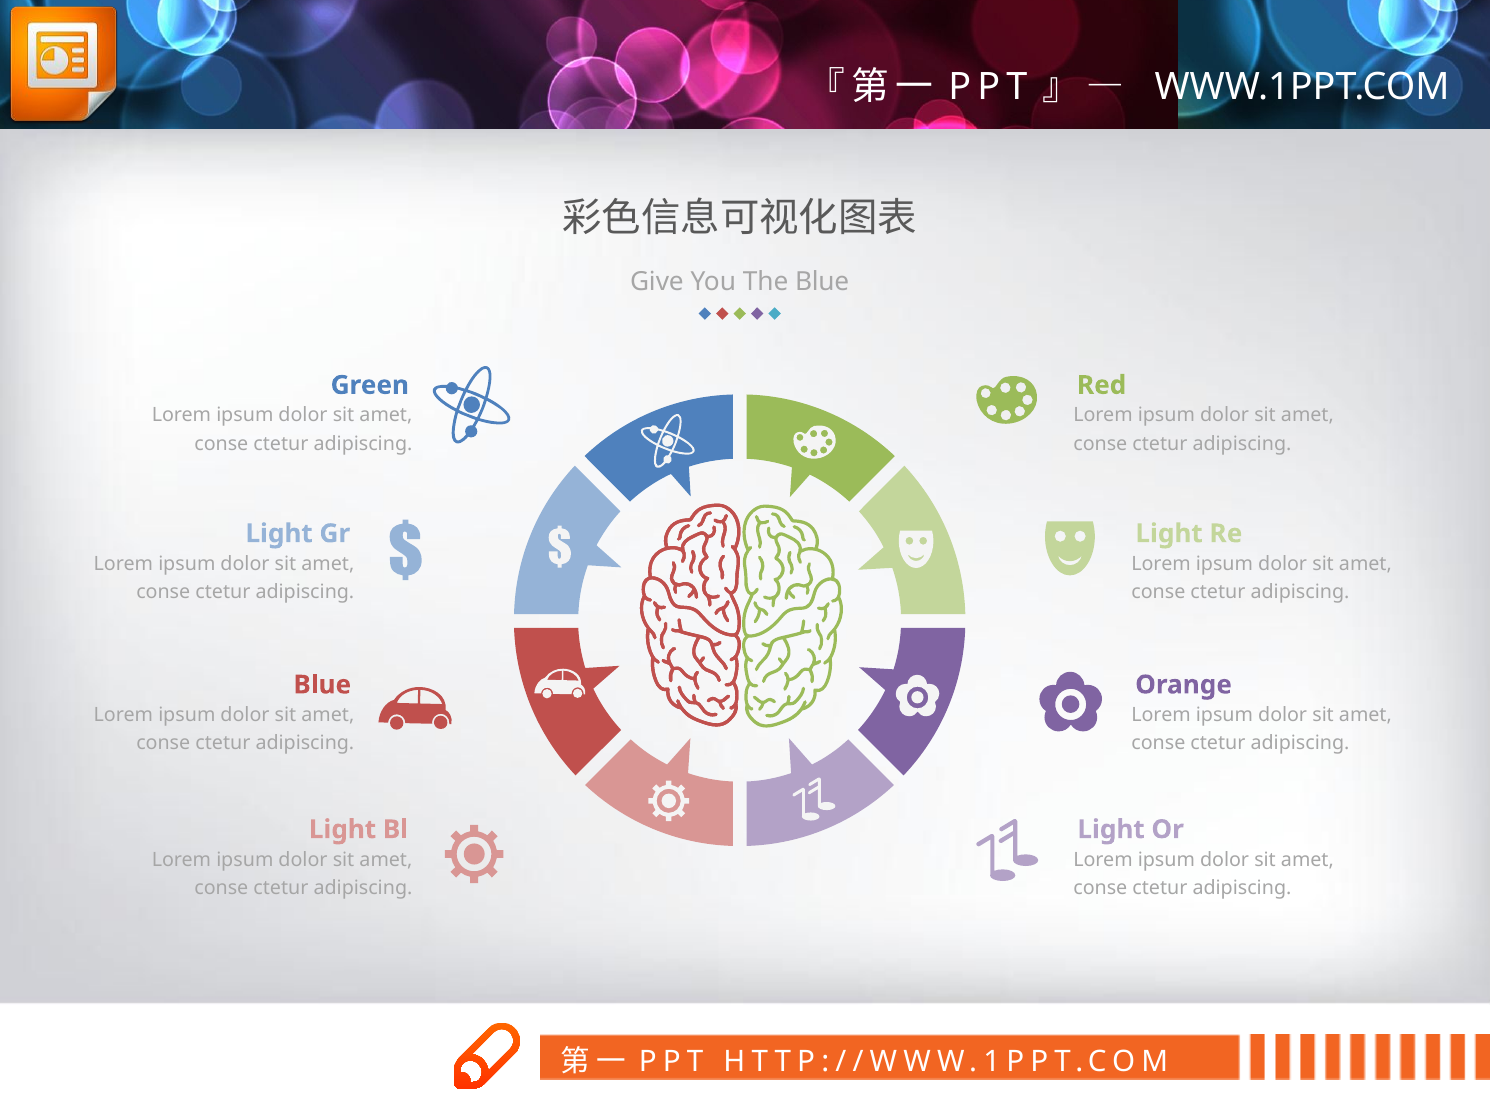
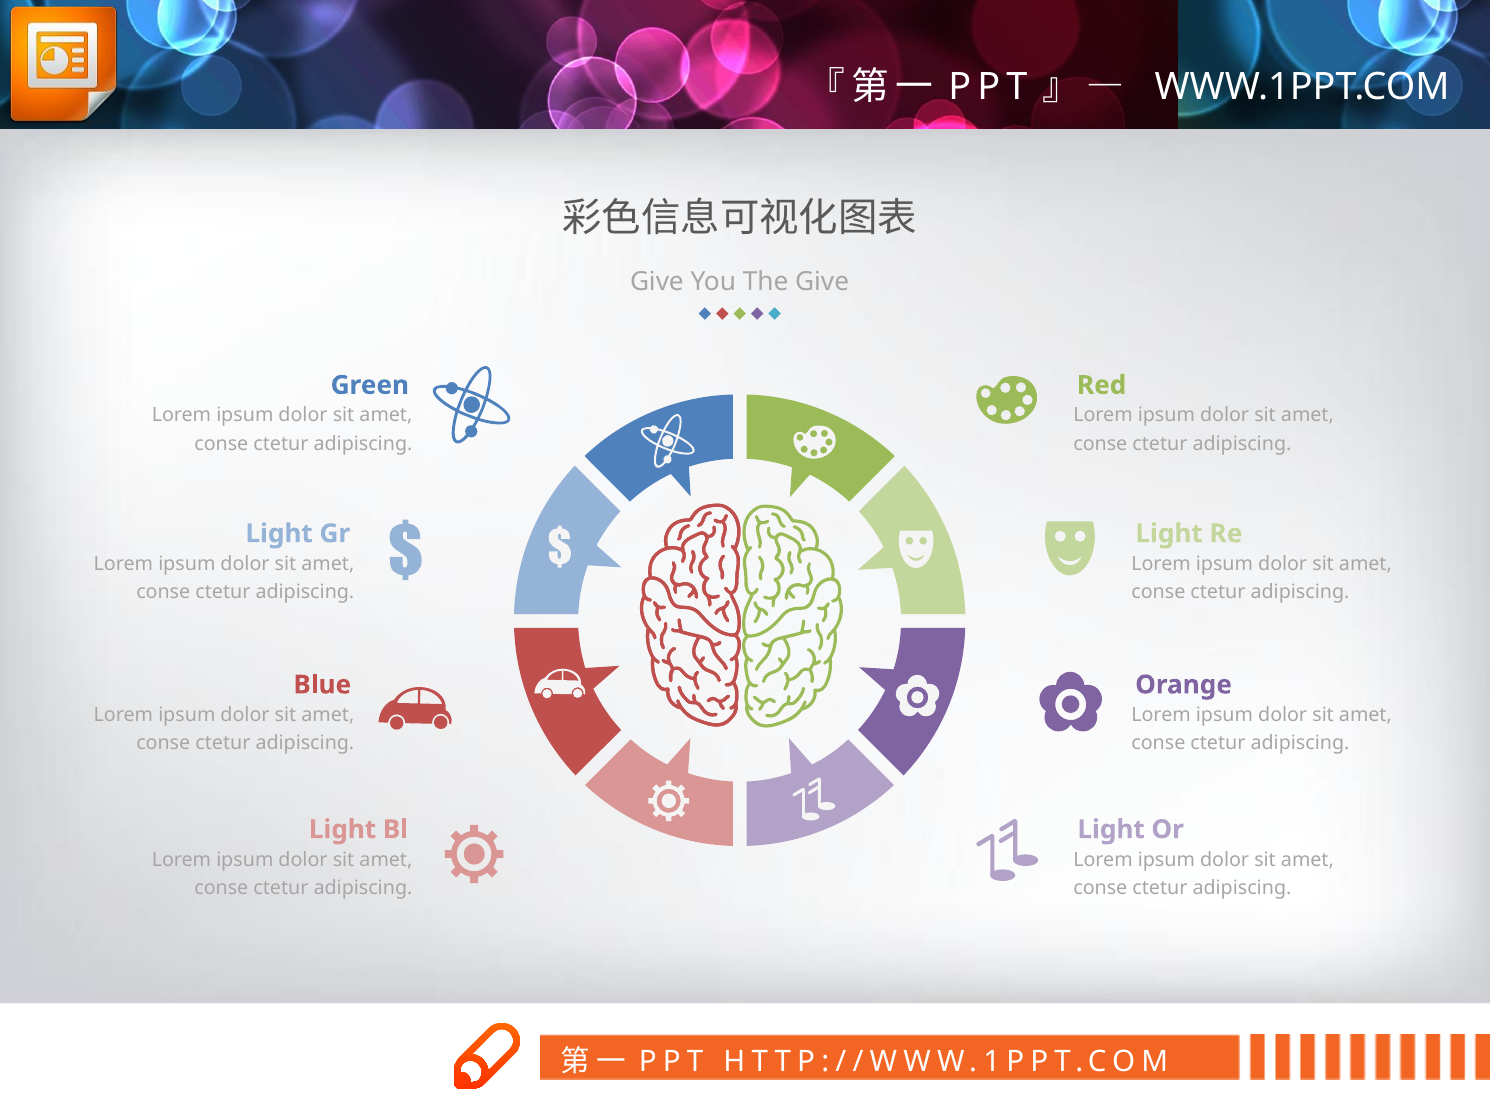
The Blue: Blue -> Give
